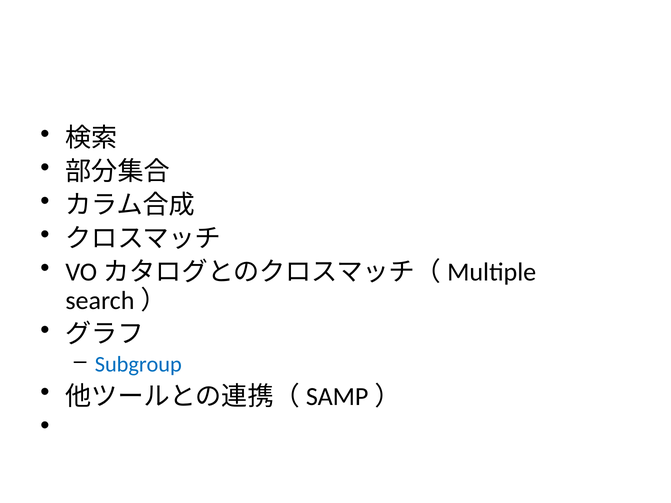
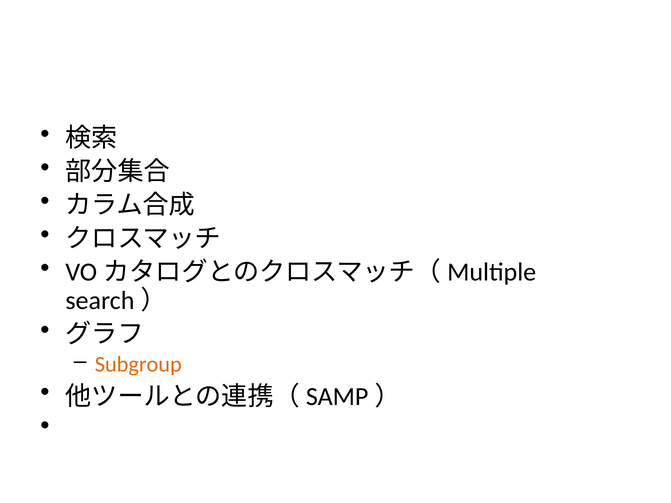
Subgroup colour: blue -> orange
